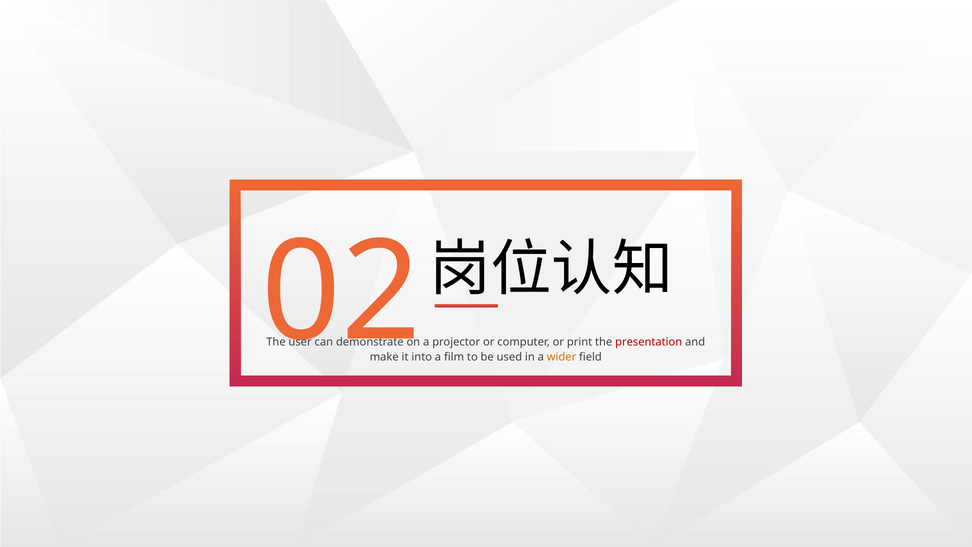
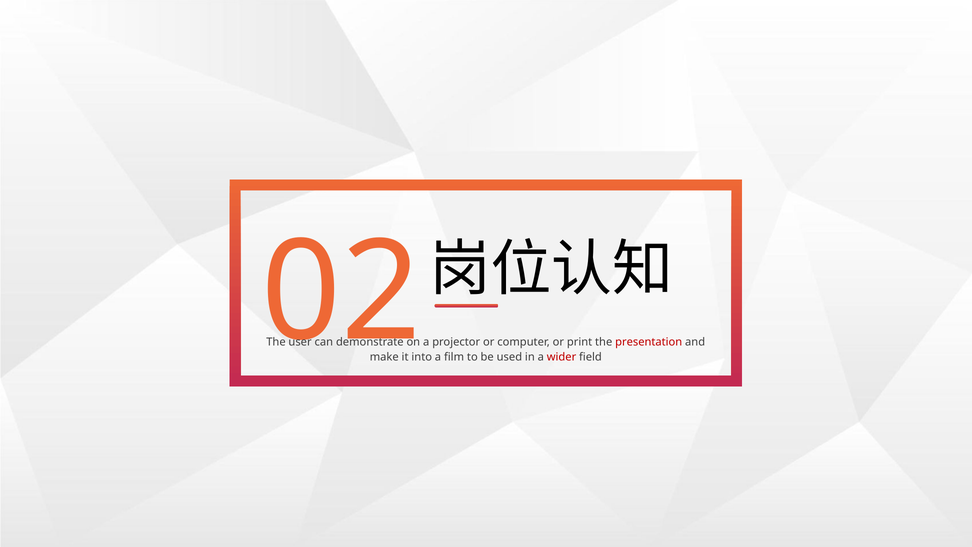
wider colour: orange -> red
